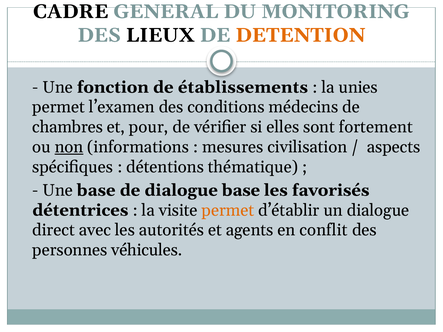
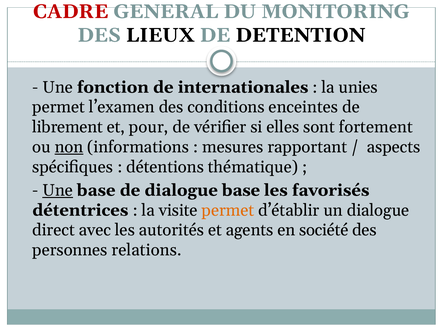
CADRE colour: black -> red
DETENTION colour: orange -> black
établissements: établissements -> internationales
médecins: médecins -> enceintes
chambres: chambres -> librement
civilisation: civilisation -> rapportant
Une at (58, 190) underline: none -> present
conflit: conflit -> société
véhicules: véhicules -> relations
